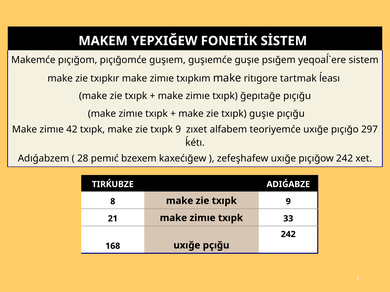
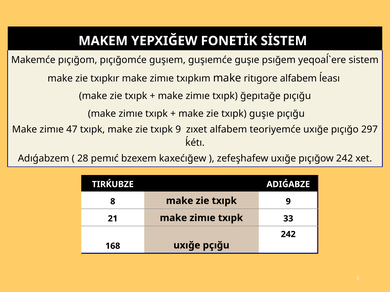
ritıgore tartmak: tartmak -> alfabem
42: 42 -> 47
